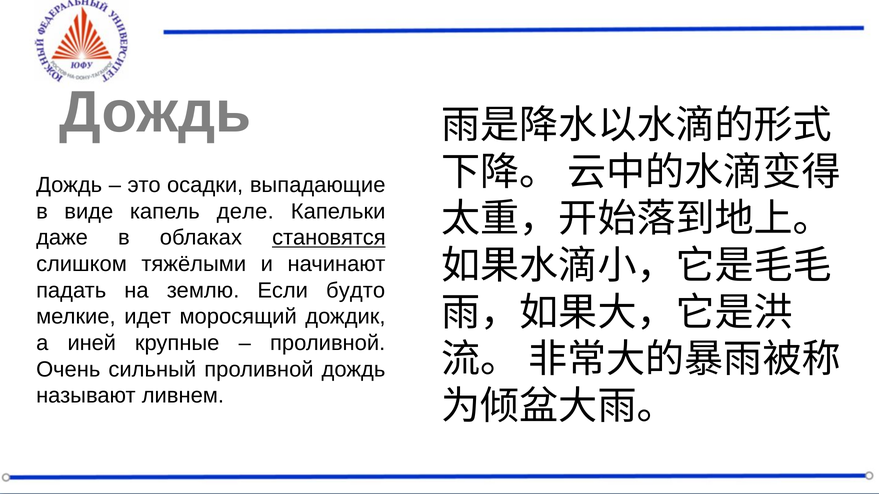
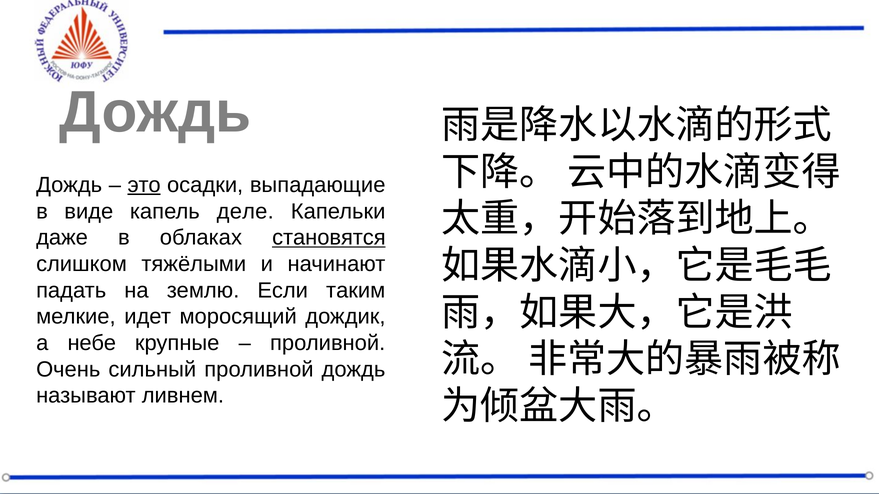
это underline: none -> present
будто: будто -> таким
иней: иней -> небе
